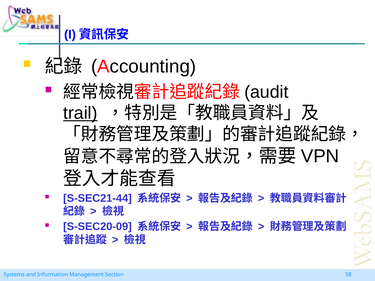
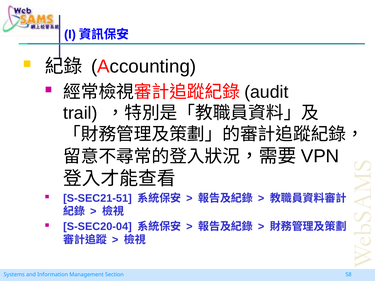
trail underline: present -> none
S-SEC21-44: S-SEC21-44 -> S-SEC21-51
S-SEC20-09: S-SEC20-09 -> S-SEC20-04
